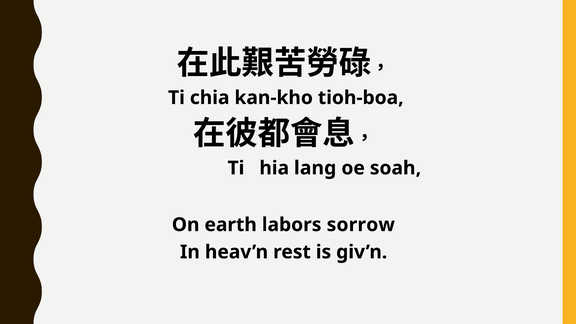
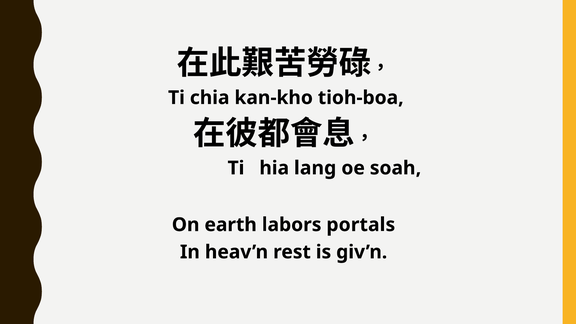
sorrow: sorrow -> portals
